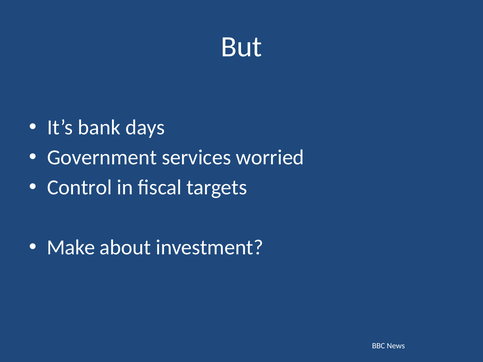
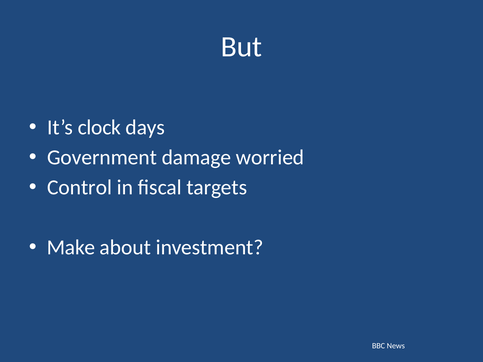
bank: bank -> clock
services: services -> damage
